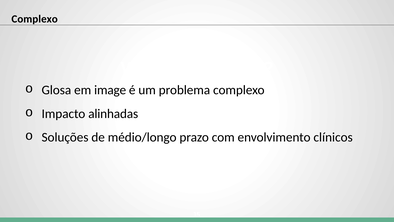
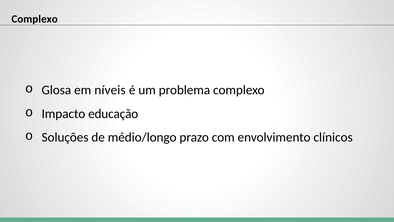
em image: image -> níveis
alinhadas: alinhadas -> educação
